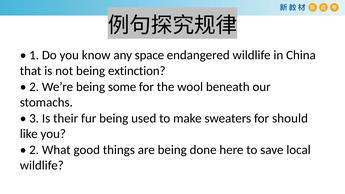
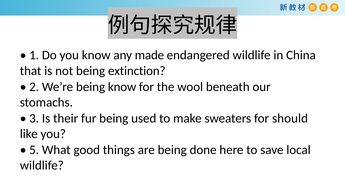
space: space -> made
being some: some -> know
2 at (34, 150): 2 -> 5
